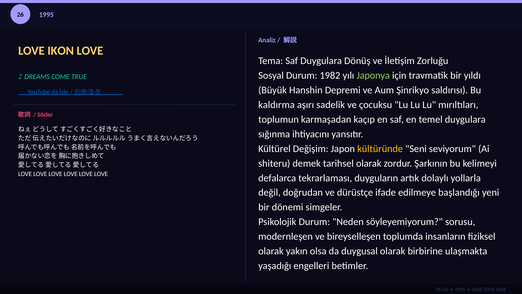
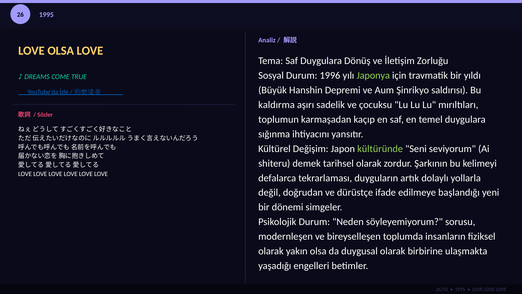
LOVE IKON: IKON -> OLSA
1982: 1982 -> 1996
kültüründe colour: yellow -> light green
